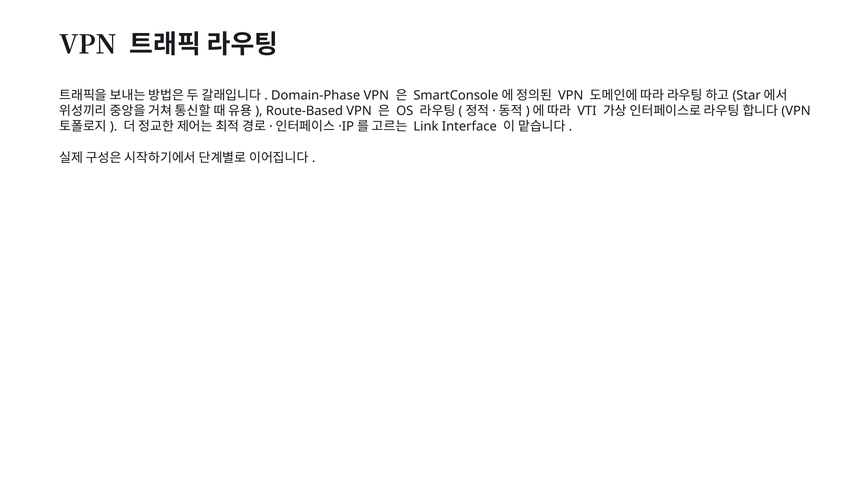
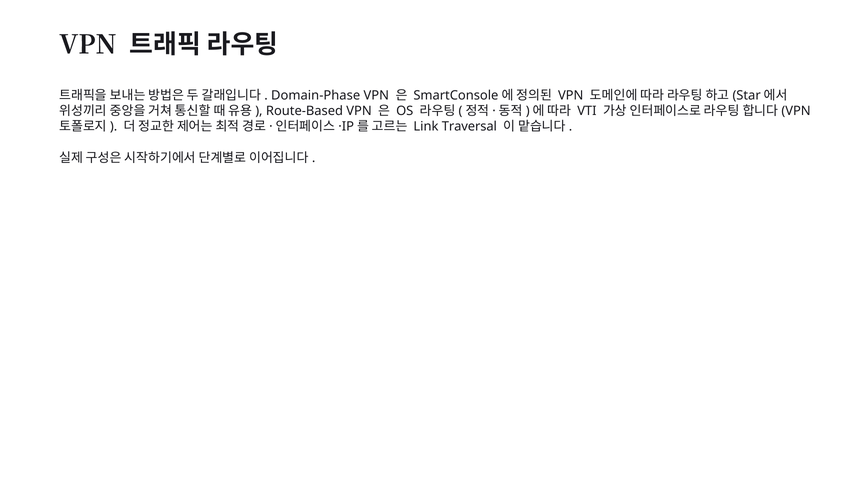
Interface: Interface -> Traversal
